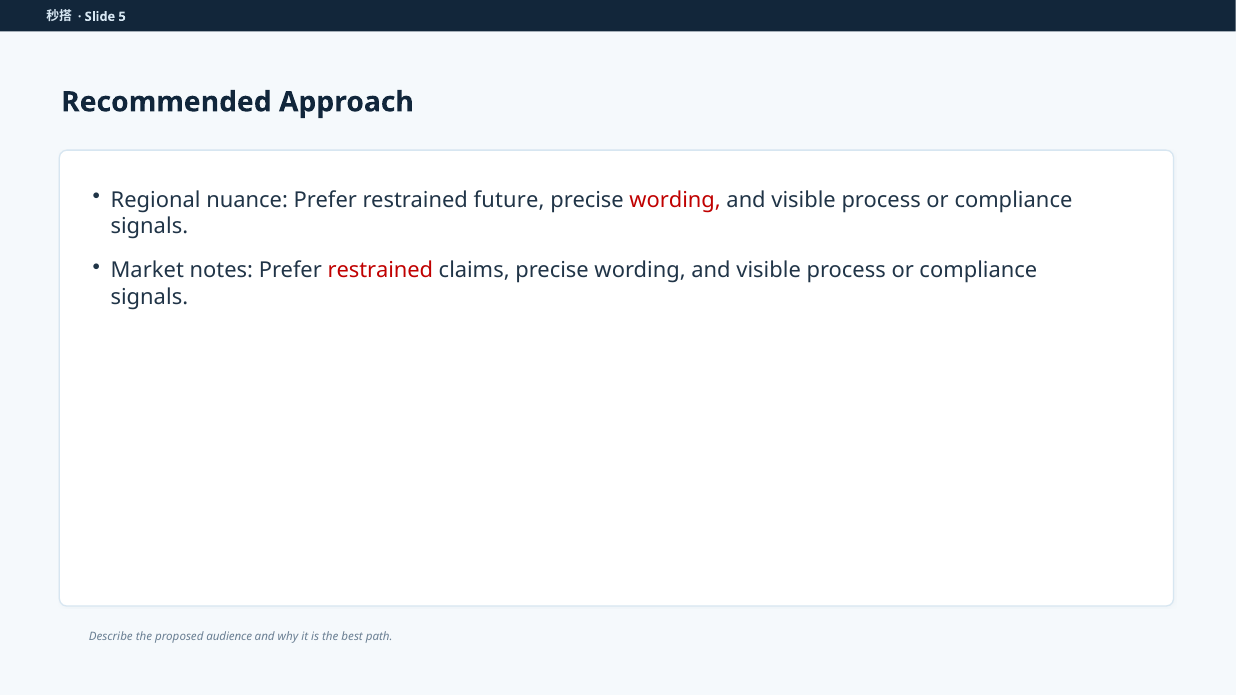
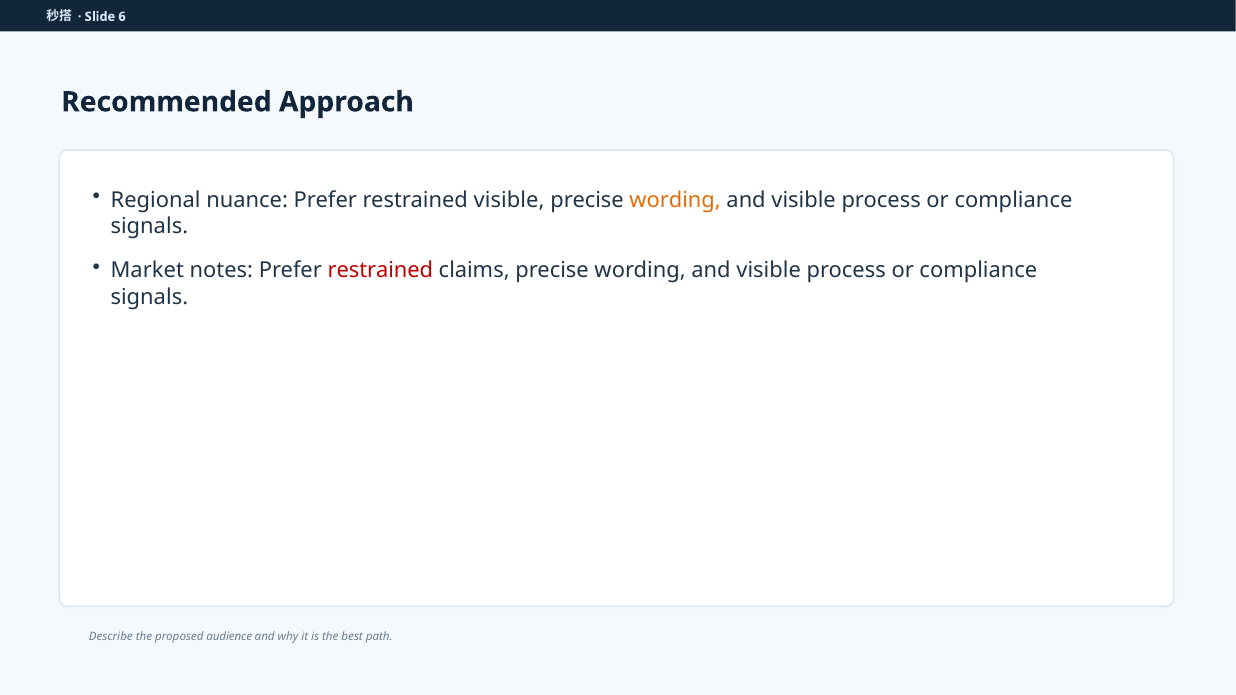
5: 5 -> 6
restrained future: future -> visible
wording at (675, 200) colour: red -> orange
